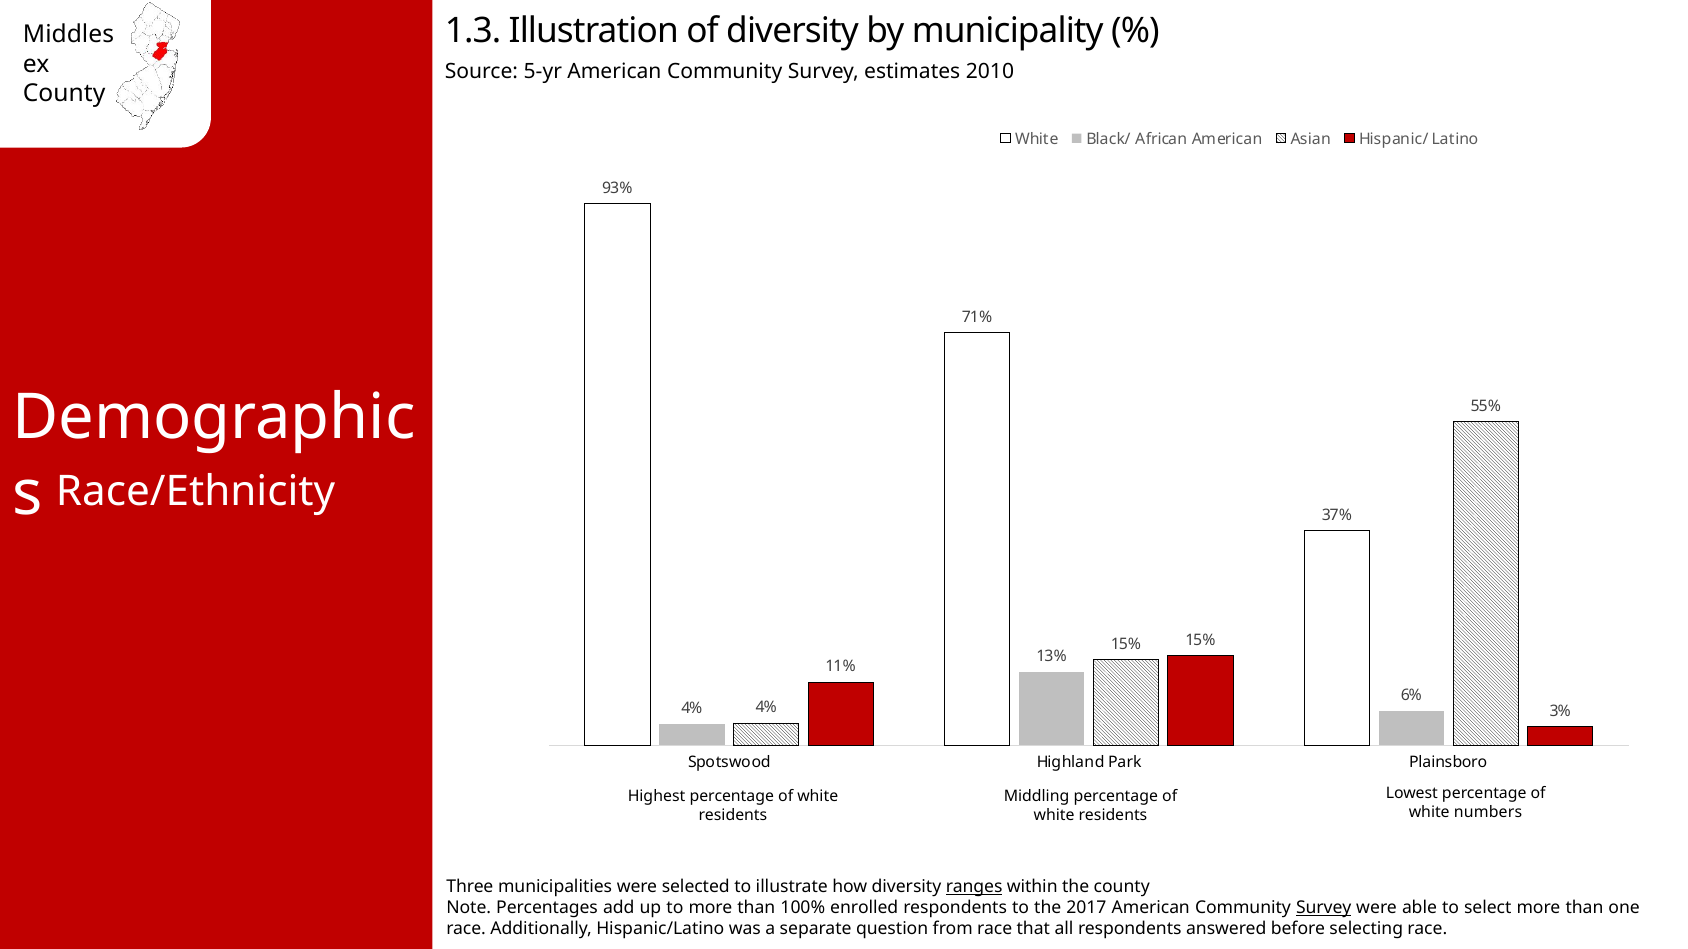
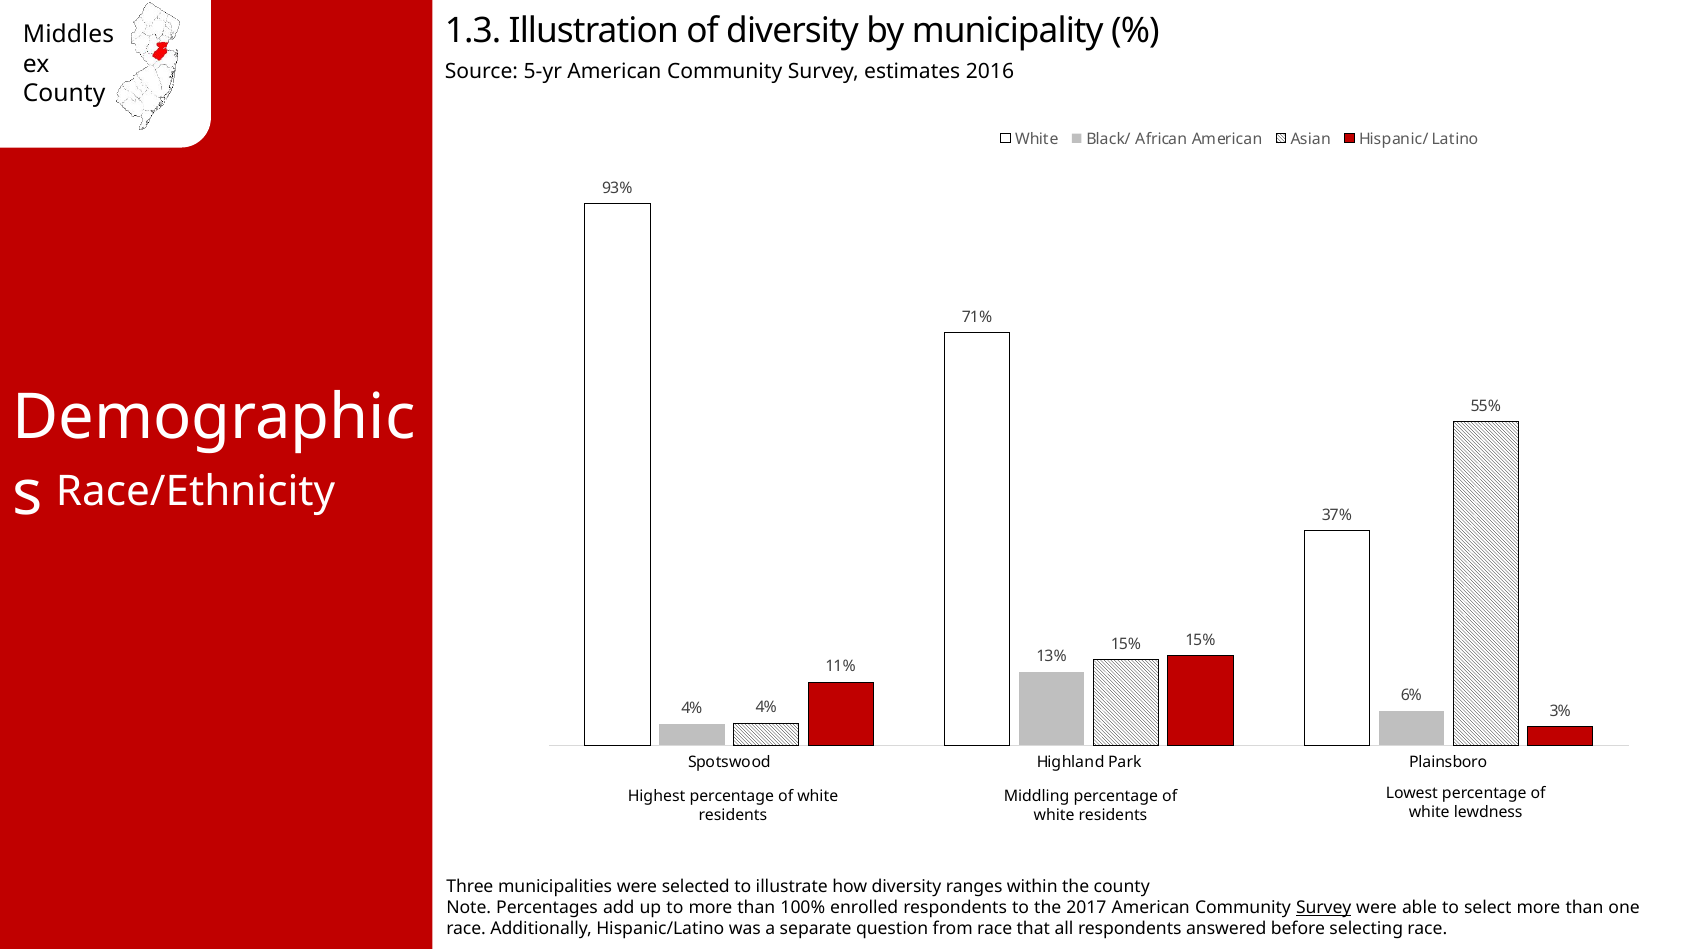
2010: 2010 -> 2016
numbers: numbers -> lewdness
ranges underline: present -> none
